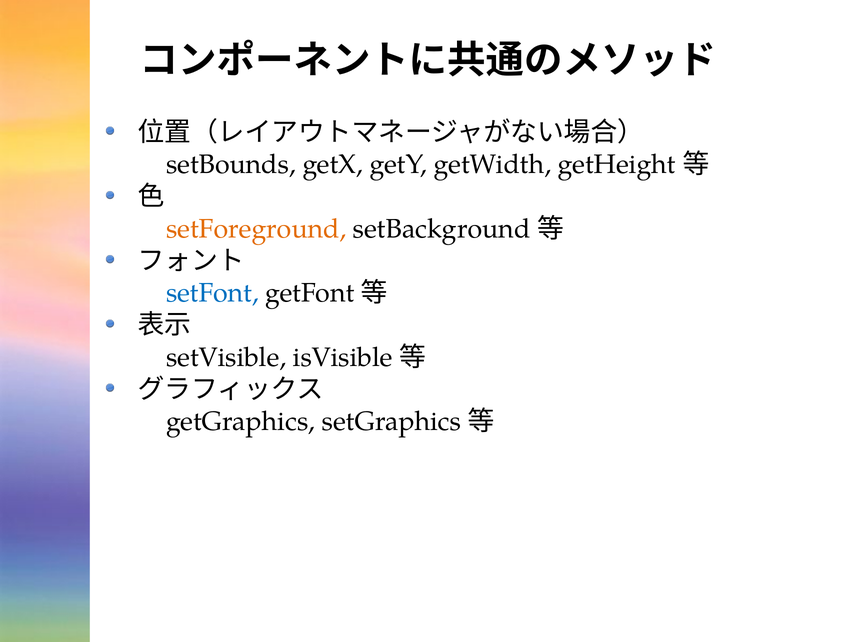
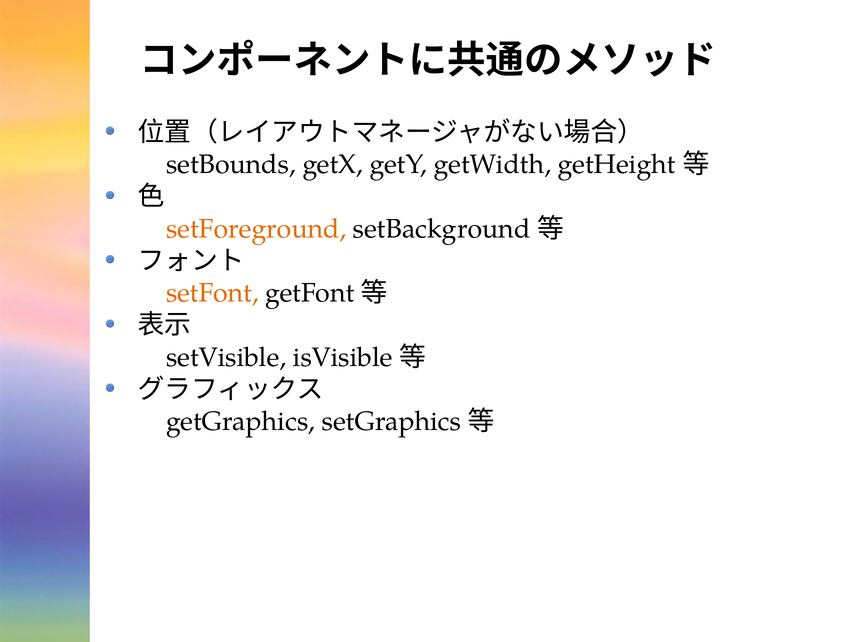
setFont colour: blue -> orange
